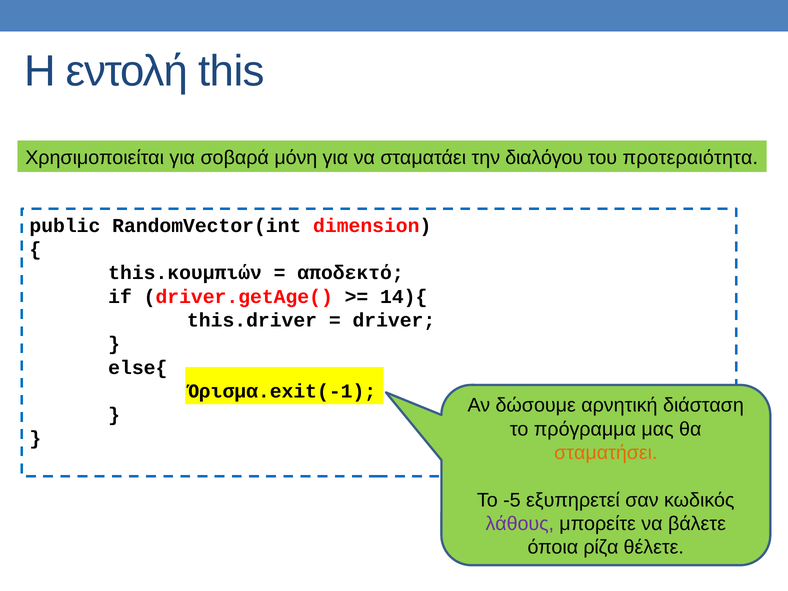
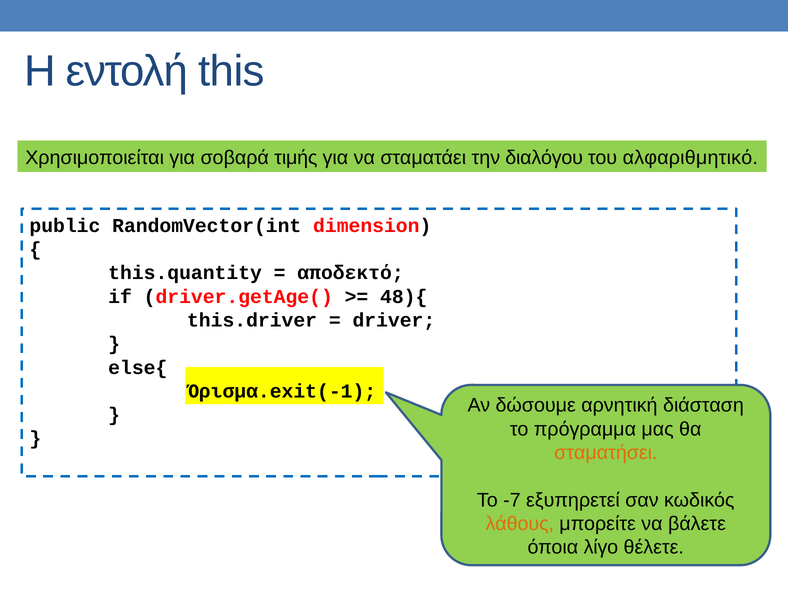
μόνη: μόνη -> τιμής
προτεραιότητα: προτεραιότητα -> αλφαριθμητικό
this.κουμπιών: this.κουμπιών -> this.quantity
14){: 14){ -> 48){
-5: -5 -> -7
λάθους colour: purple -> orange
ρίζα: ρίζα -> λίγο
